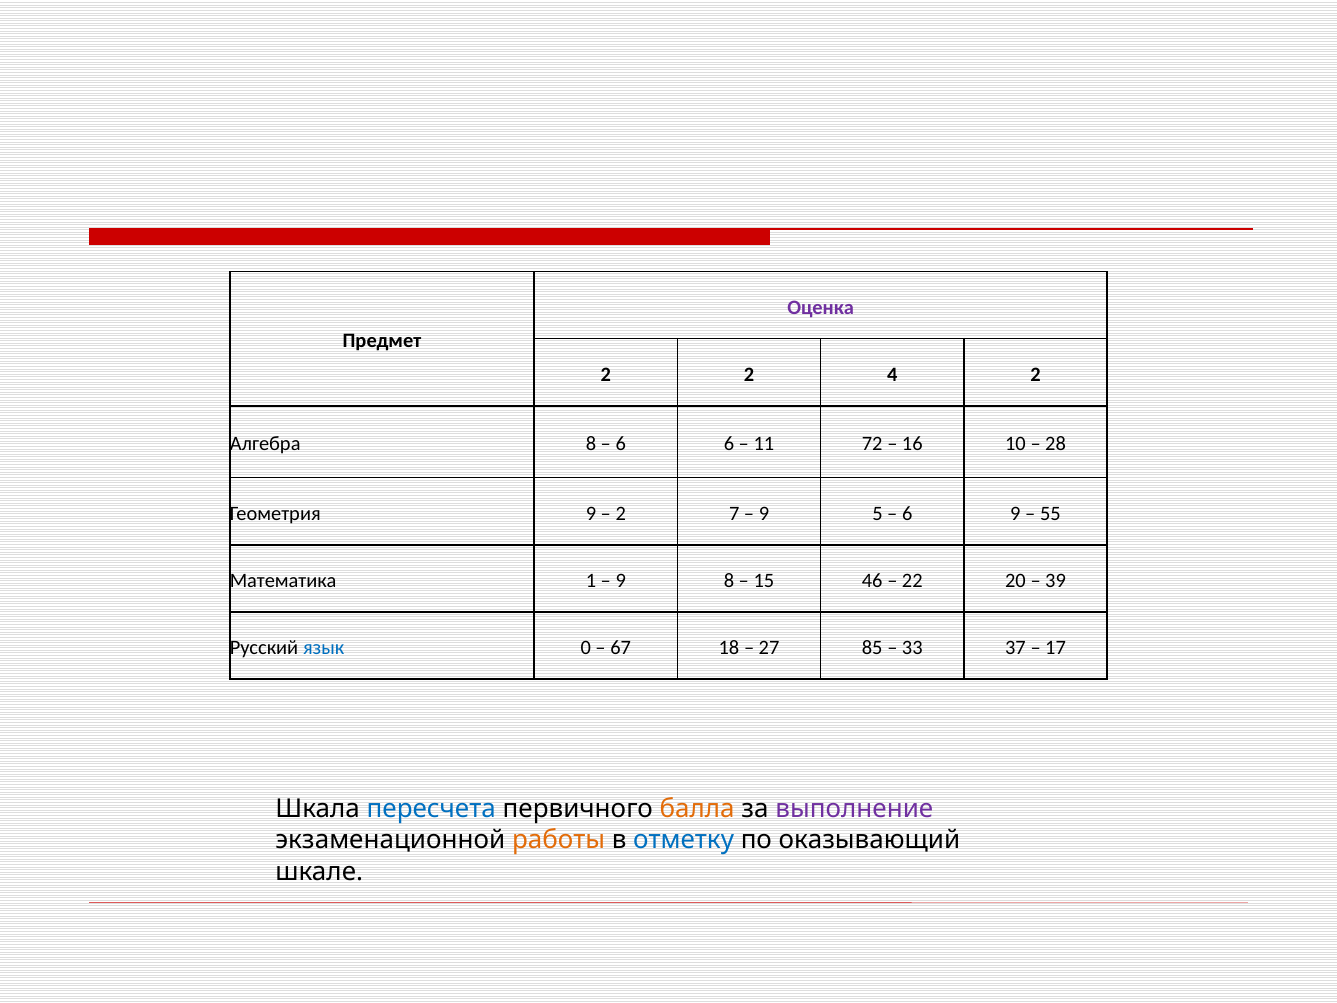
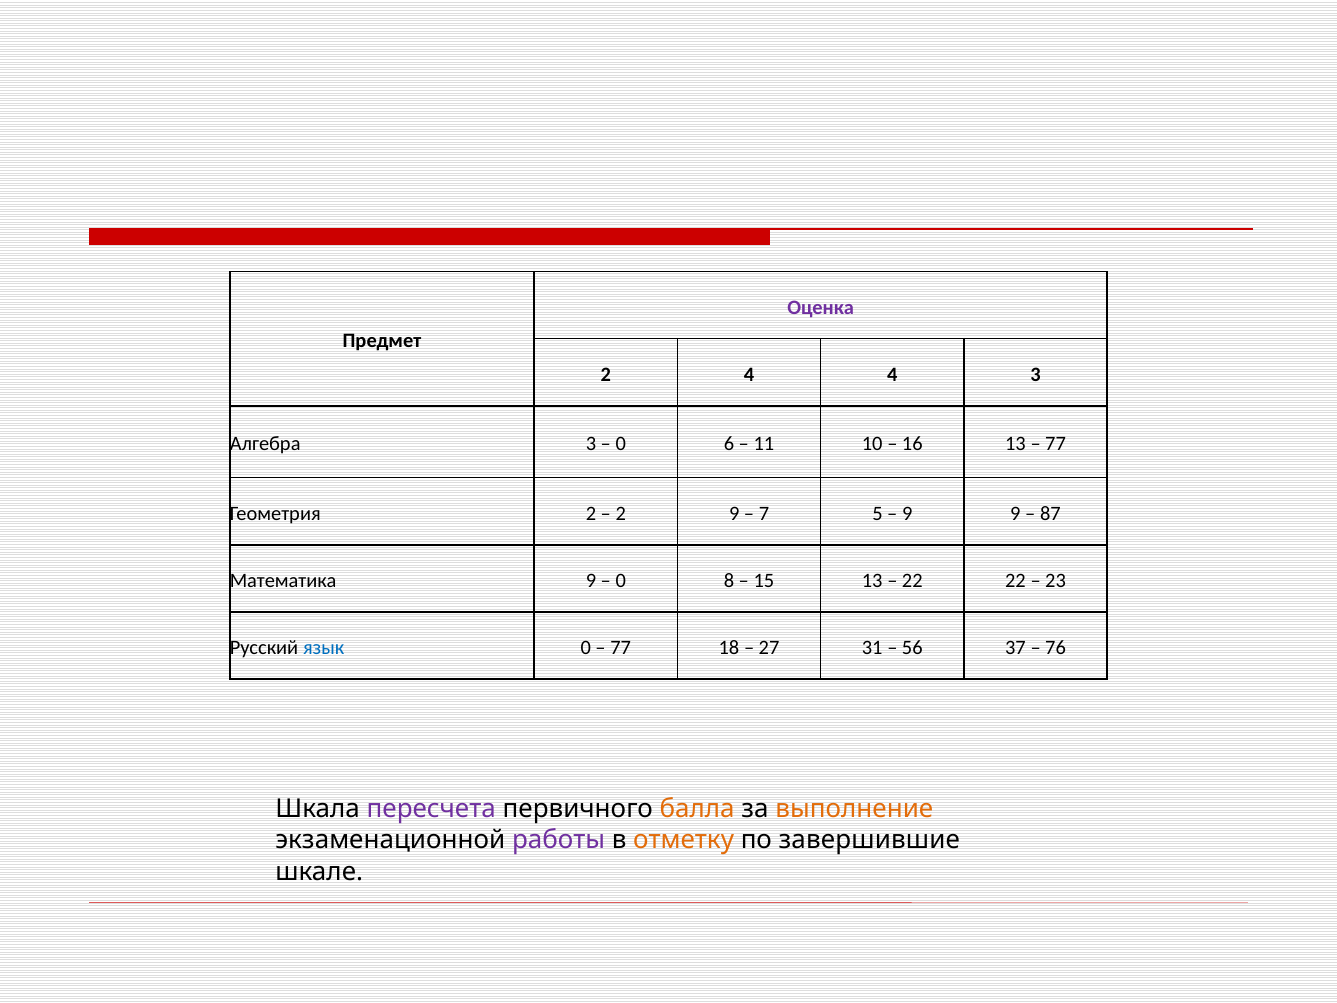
2 2: 2 -> 4
4 2: 2 -> 3
Алгебра 8: 8 -> 3
6 at (621, 444): 6 -> 0
72: 72 -> 10
16 10: 10 -> 13
28 at (1056, 444): 28 -> 77
Геометрия 9: 9 -> 2
2 7: 7 -> 9
9 at (764, 513): 9 -> 7
6 at (907, 513): 6 -> 9
55: 55 -> 87
Математика 1: 1 -> 9
9 at (621, 580): 9 -> 0
15 46: 46 -> 13
22 20: 20 -> 22
39: 39 -> 23
67 at (621, 647): 67 -> 77
85: 85 -> 31
33: 33 -> 56
17: 17 -> 76
пересчета colour: blue -> purple
выполнение colour: purple -> orange
работы colour: orange -> purple
отметку colour: blue -> orange
оказывающий: оказывающий -> завершившие
